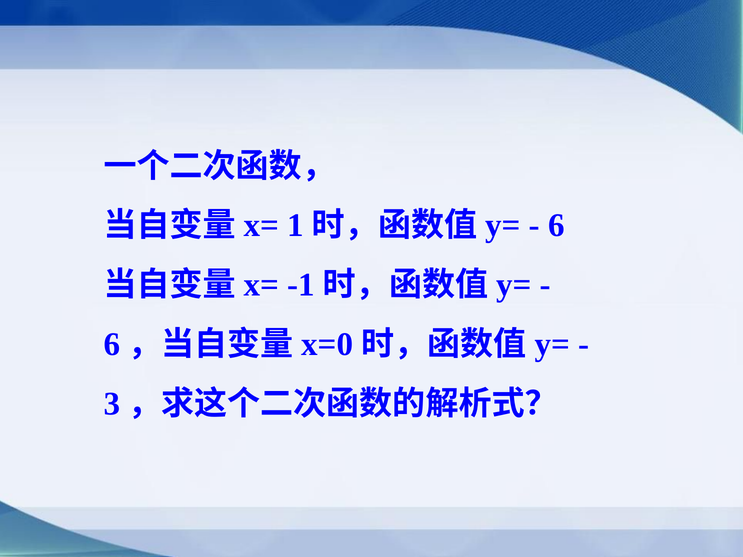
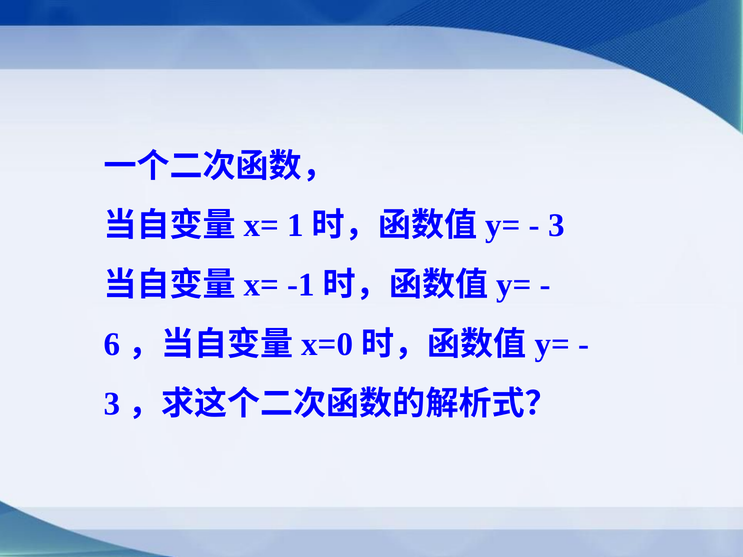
6 at (556, 226): 6 -> 3
